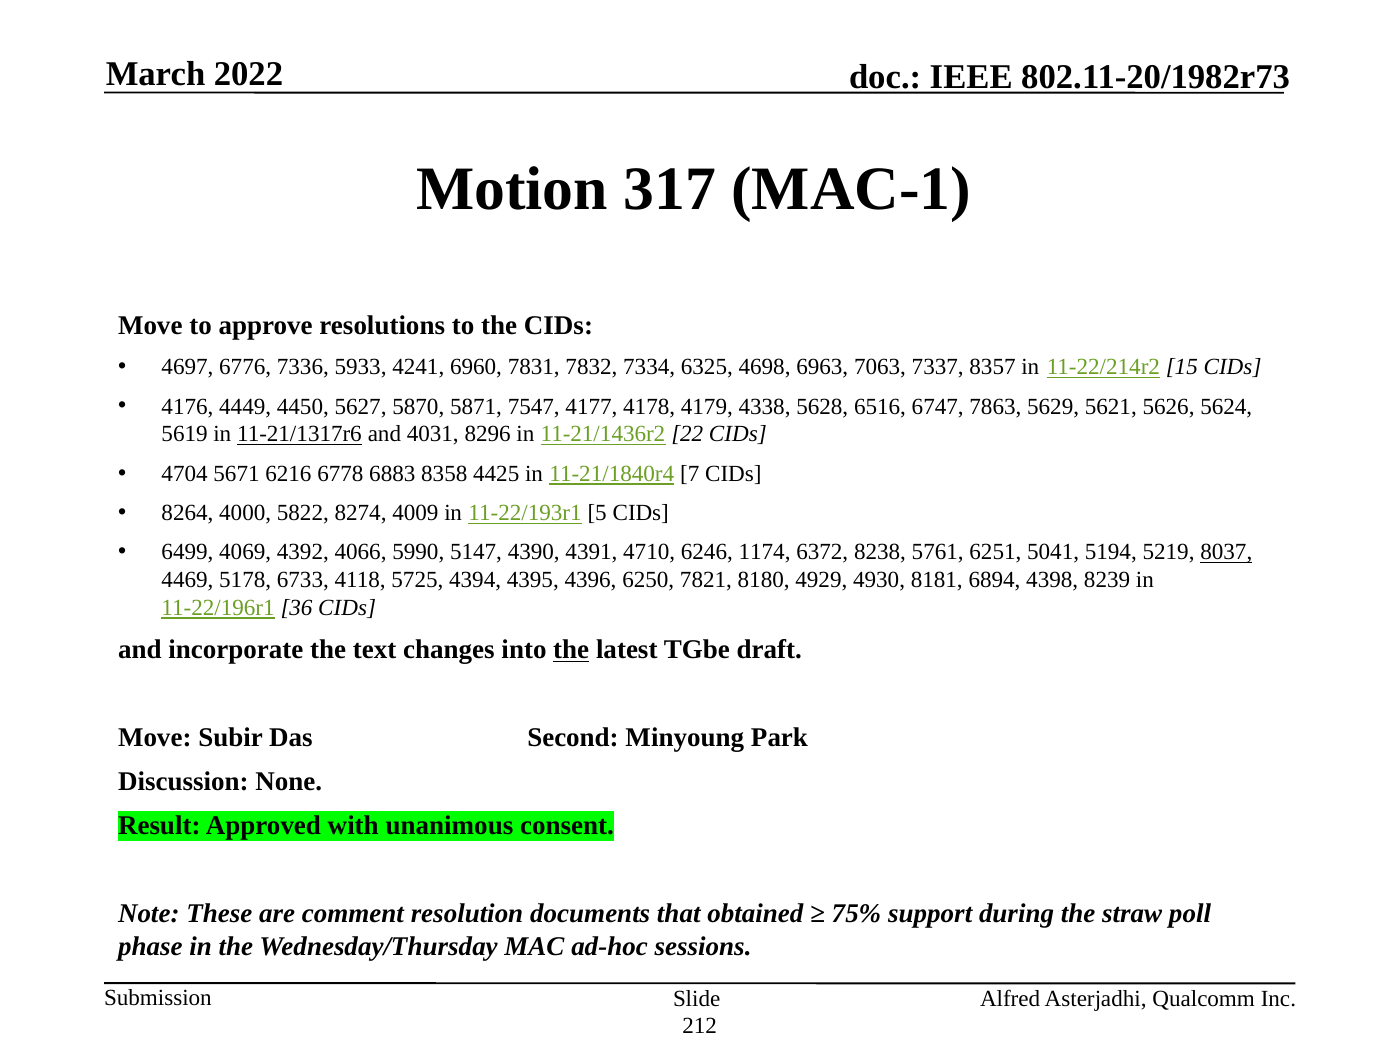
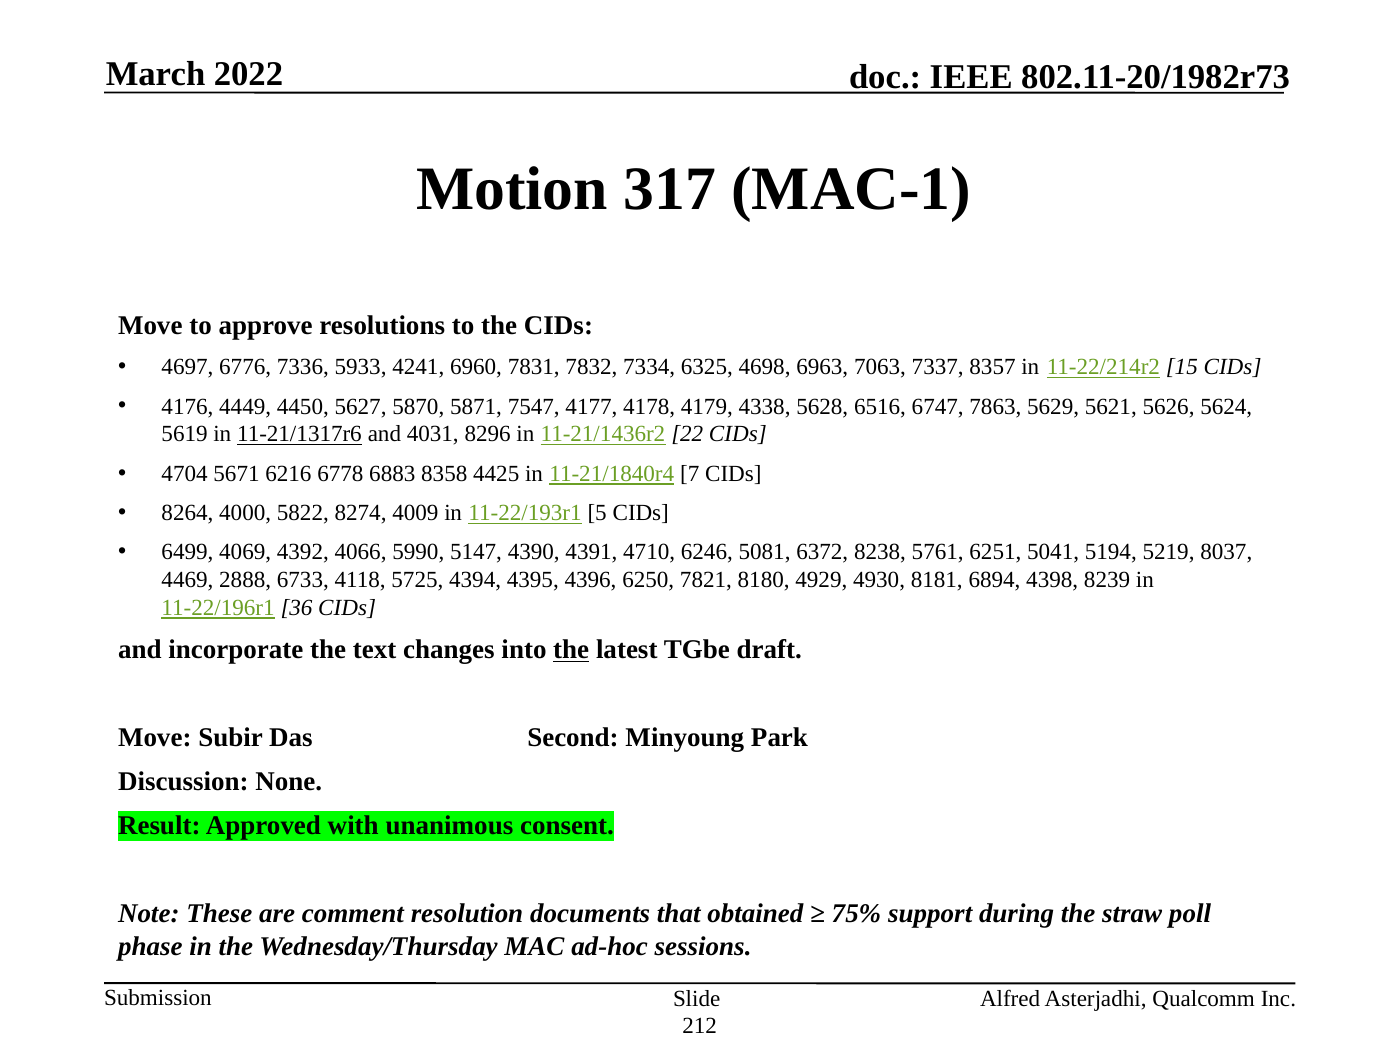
1174: 1174 -> 5081
8037 underline: present -> none
5178: 5178 -> 2888
